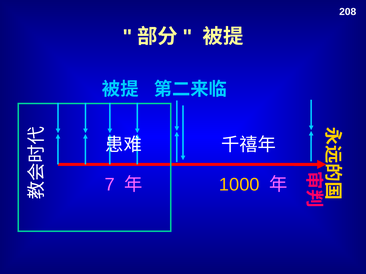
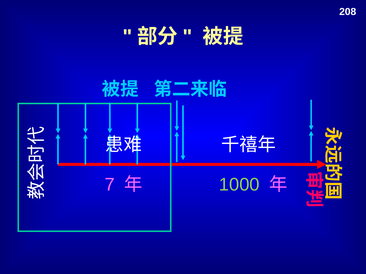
1000 colour: yellow -> light green
